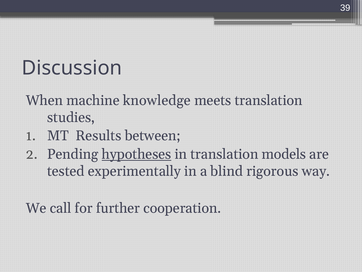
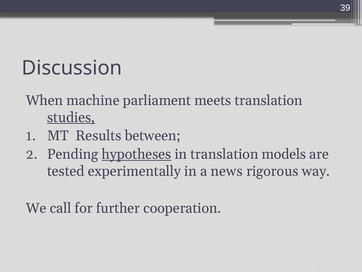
knowledge: knowledge -> parliament
studies underline: none -> present
blind: blind -> news
